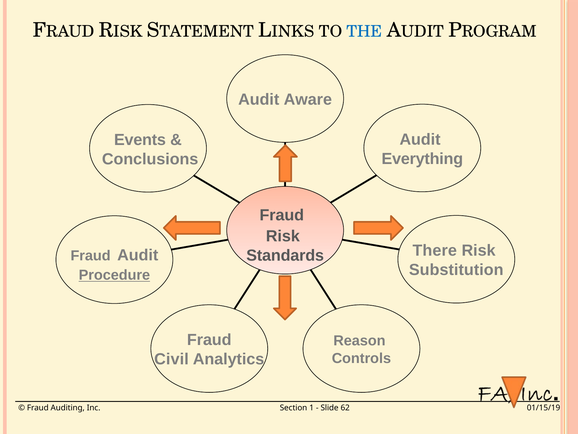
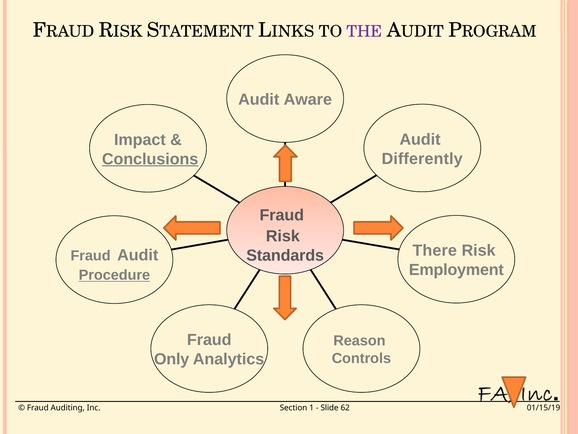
THE colour: blue -> purple
Events: Events -> Impact
Everything: Everything -> Differently
Conclusions underline: none -> present
Substitution: Substitution -> Employment
Civil: Civil -> Only
